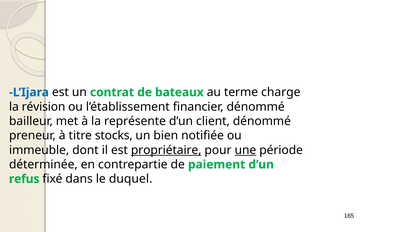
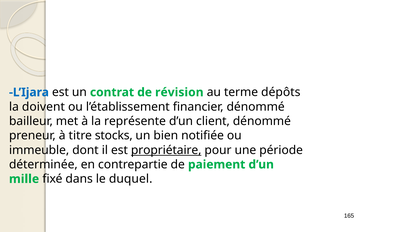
bateaux: bateaux -> révision
charge: charge -> dépôts
révision: révision -> doivent
une underline: present -> none
refus: refus -> mille
